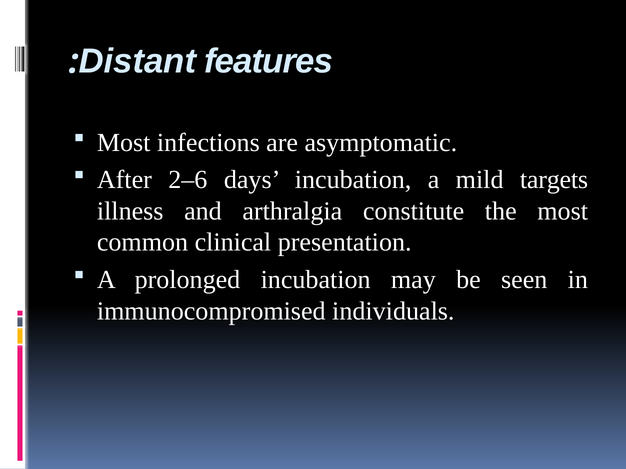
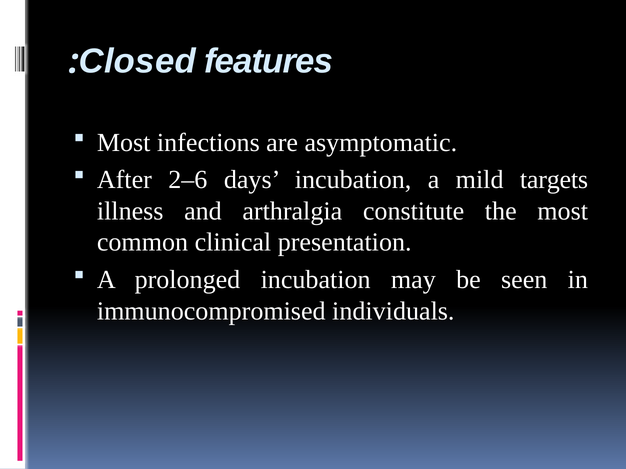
Distant: Distant -> Closed
